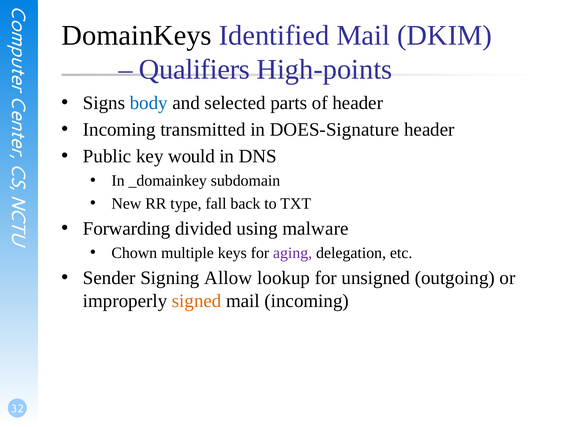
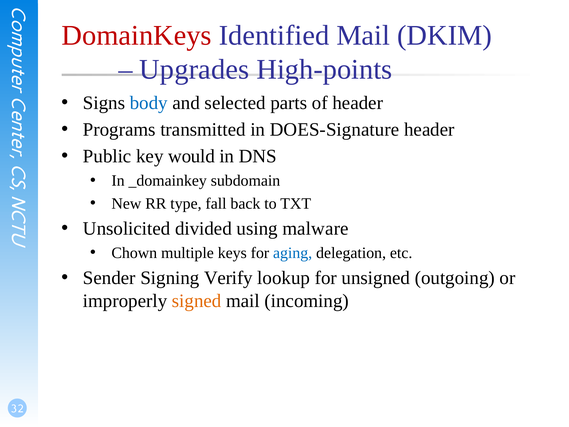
DomainKeys colour: black -> red
Qualifiers: Qualifiers -> Upgrades
Incoming at (119, 130): Incoming -> Programs
Forwarding: Forwarding -> Unsolicited
aging colour: purple -> blue
Allow: Allow -> Verify
